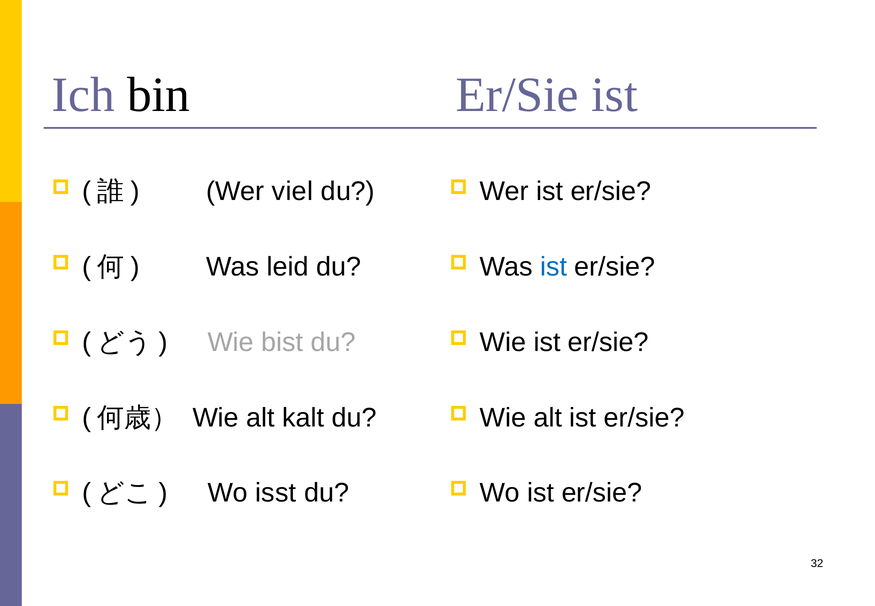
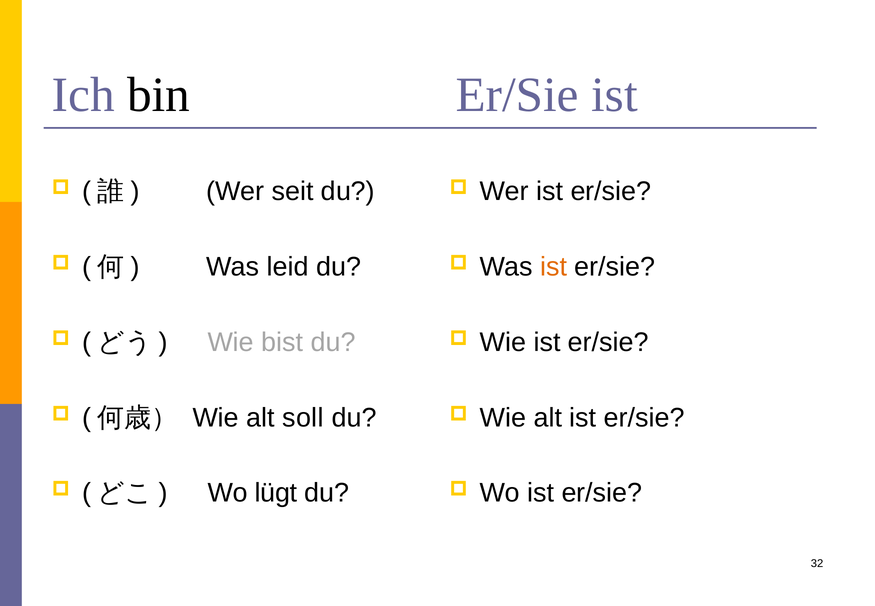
viel: viel -> seit
ist at (554, 267) colour: blue -> orange
kalt: kalt -> soll
isst: isst -> lügt
